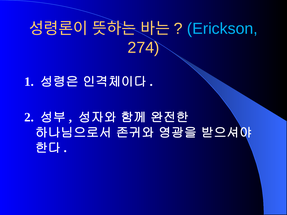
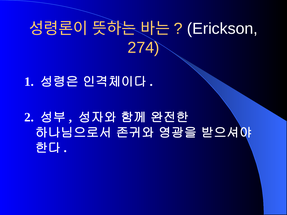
Erickson colour: light blue -> white
